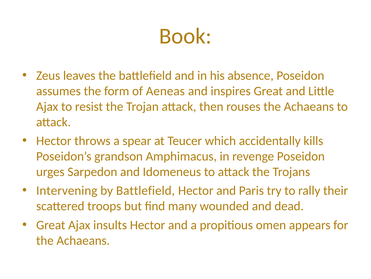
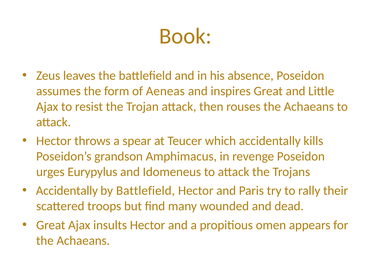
Sarpedon: Sarpedon -> Eurypylus
Intervening at (67, 190): Intervening -> Accidentally
